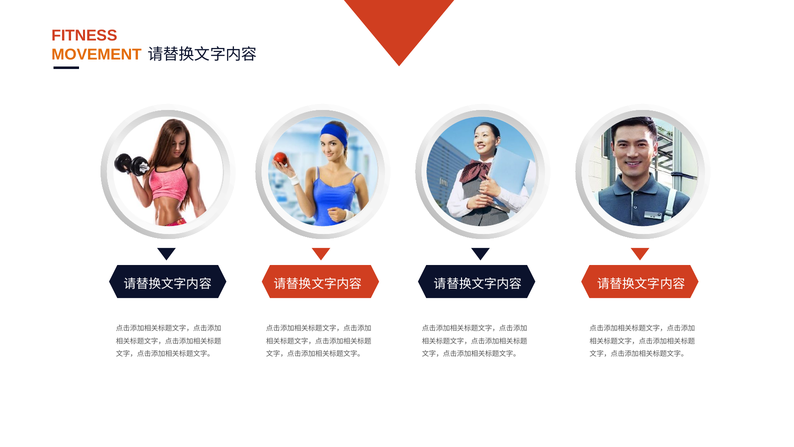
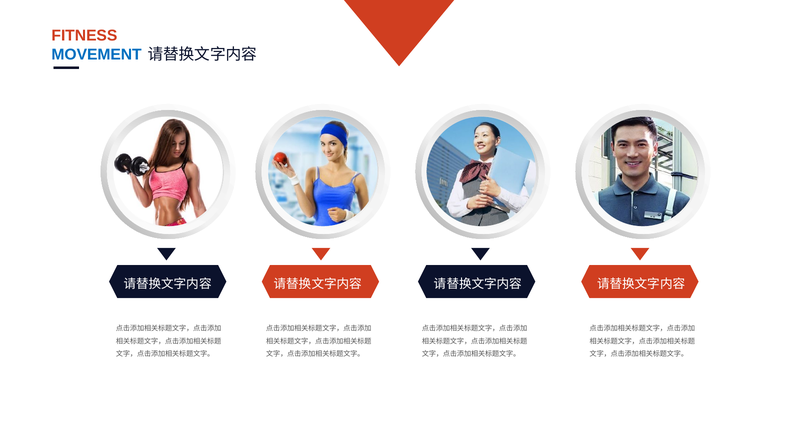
MOVEMENT colour: orange -> blue
